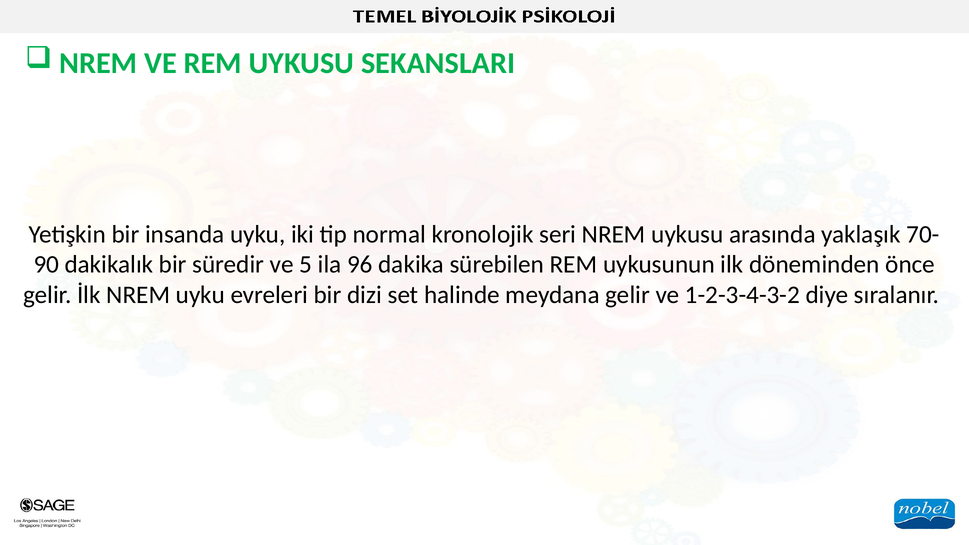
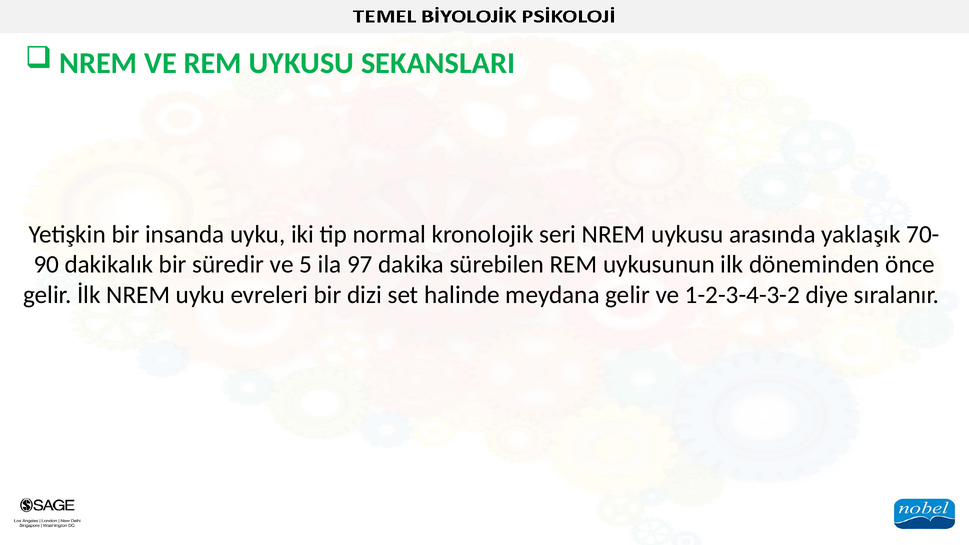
96: 96 -> 97
